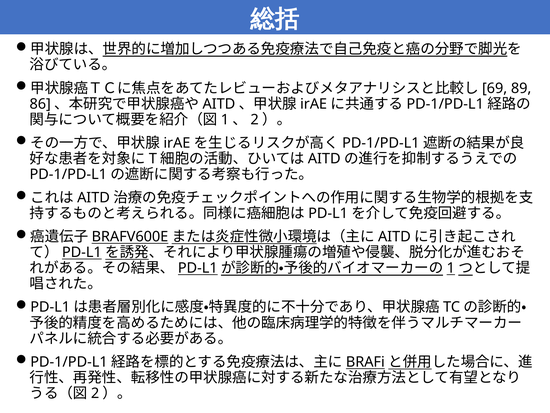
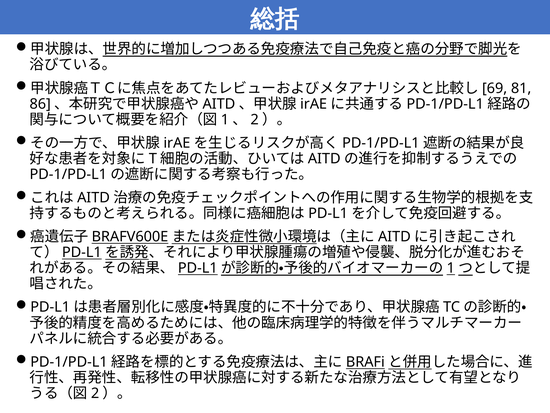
89: 89 -> 81
